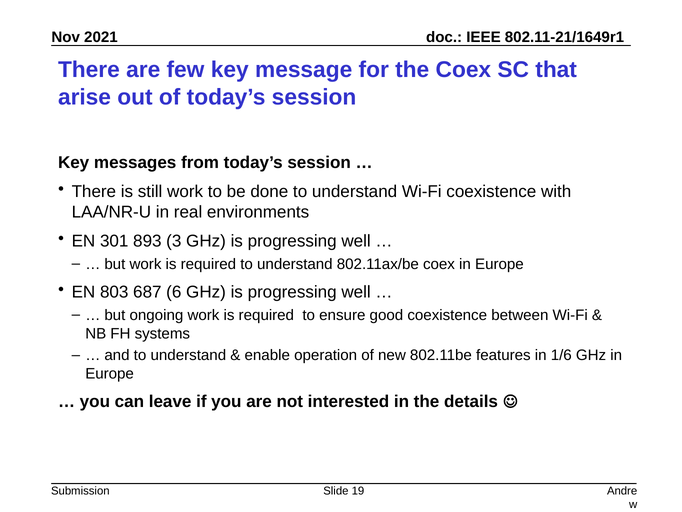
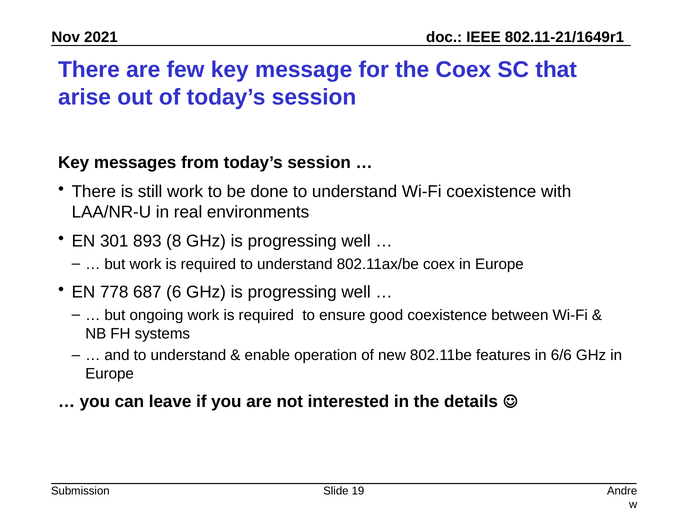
3: 3 -> 8
803: 803 -> 778
1/6: 1/6 -> 6/6
